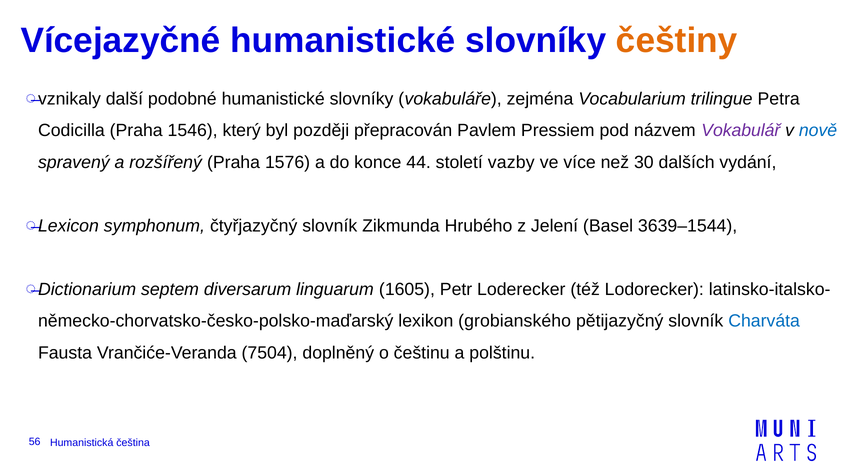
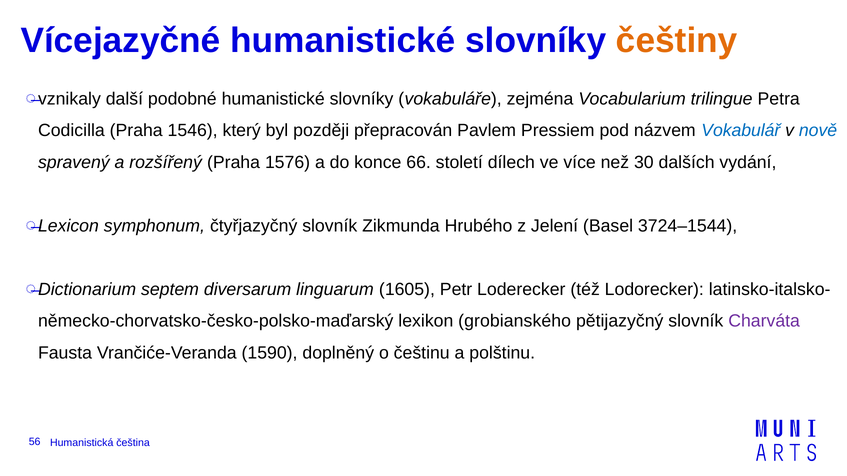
Vokabulář colour: purple -> blue
44: 44 -> 66
vazby: vazby -> dílech
3639–1544: 3639–1544 -> 3724–1544
Charváta colour: blue -> purple
7504: 7504 -> 1590
